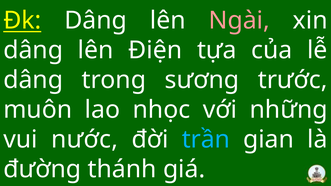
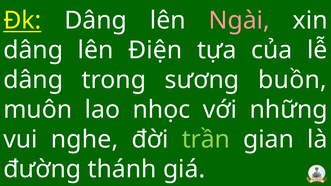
trước: trước -> buồn
nước: nước -> nghe
trần colour: light blue -> light green
